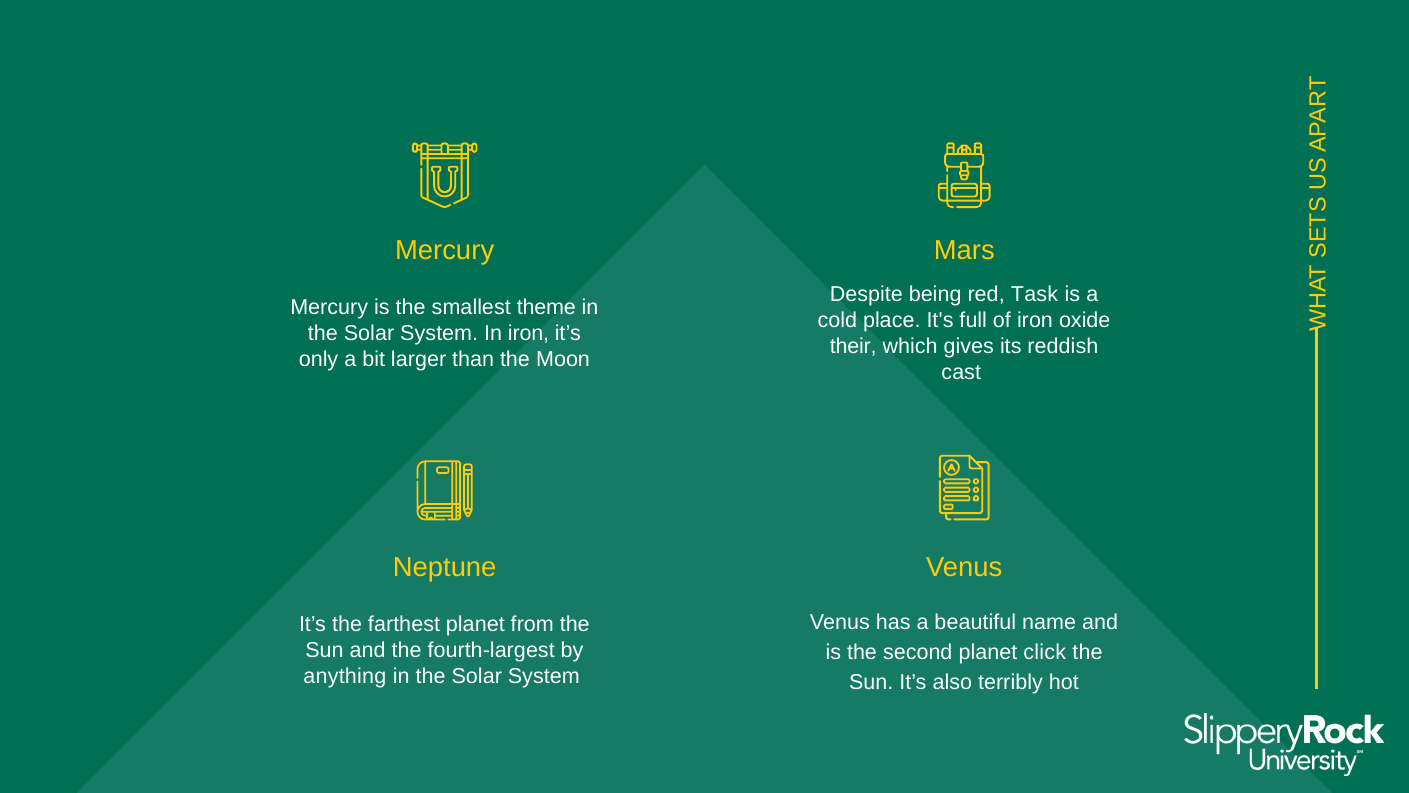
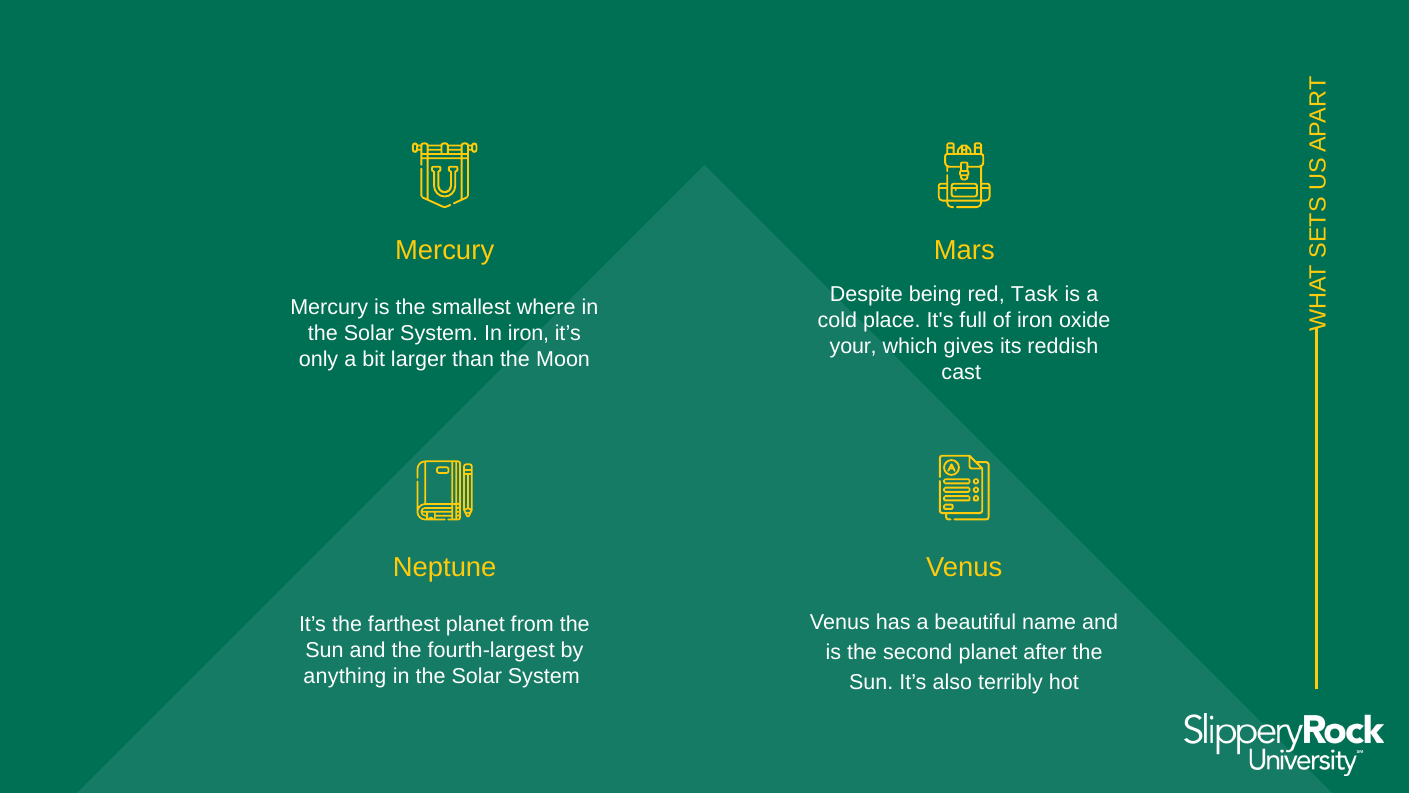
theme: theme -> where
their: their -> your
click: click -> after
